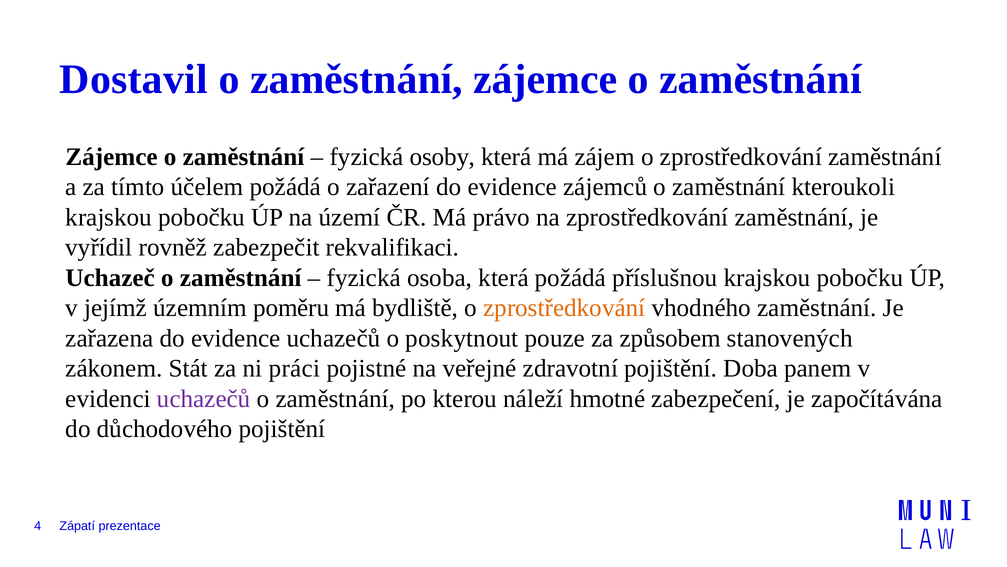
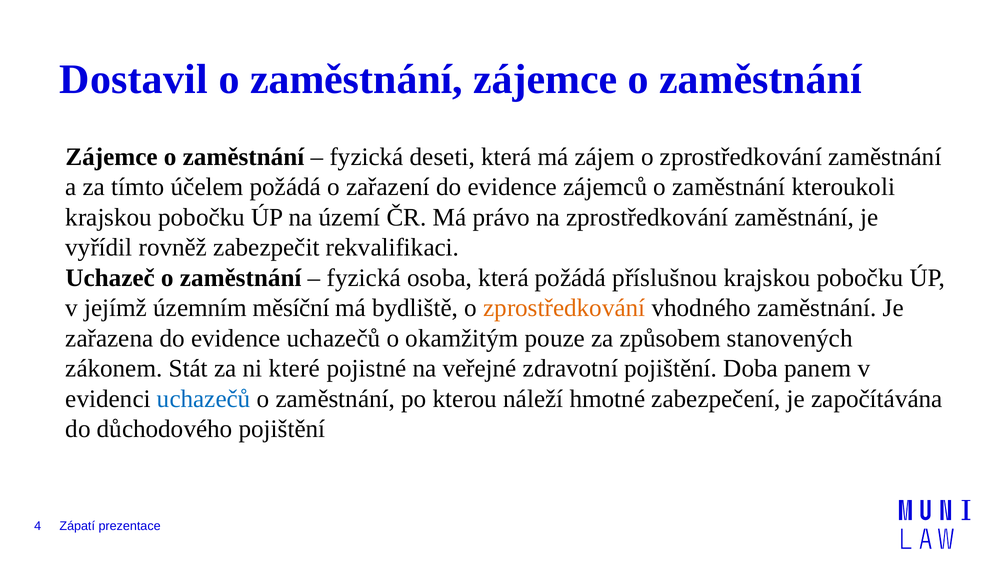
osoby: osoby -> deseti
poměru: poměru -> měsíční
poskytnout: poskytnout -> okamžitým
práci: práci -> které
uchazečů at (204, 398) colour: purple -> blue
